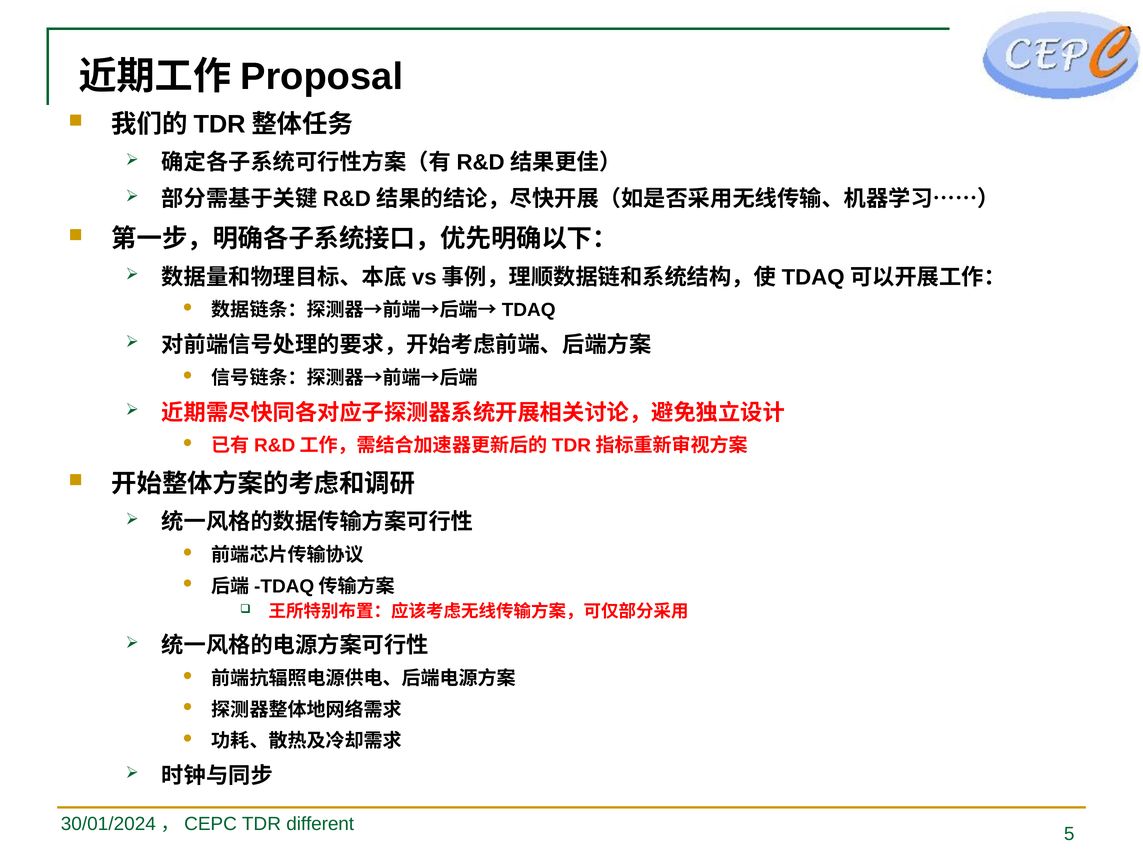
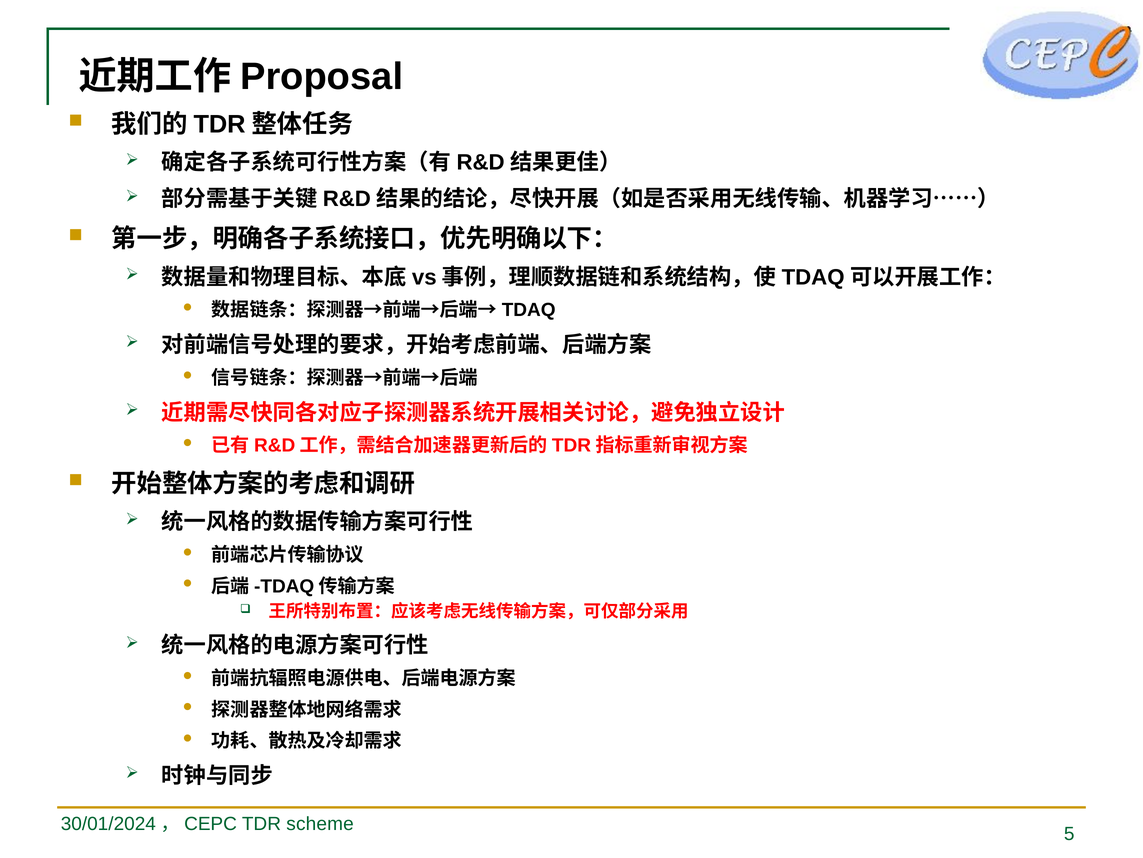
different: different -> scheme
